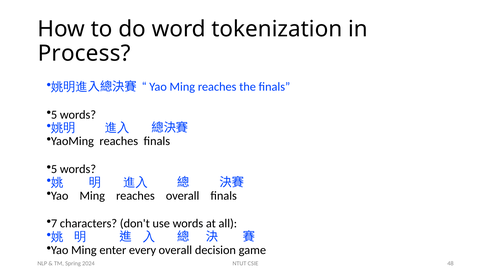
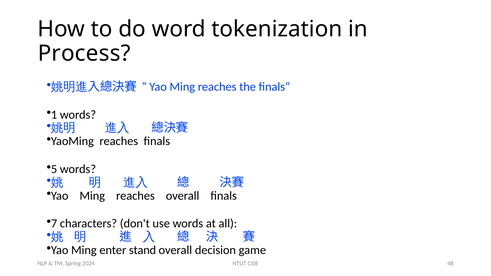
5 at (54, 115): 5 -> 1
every: every -> stand
